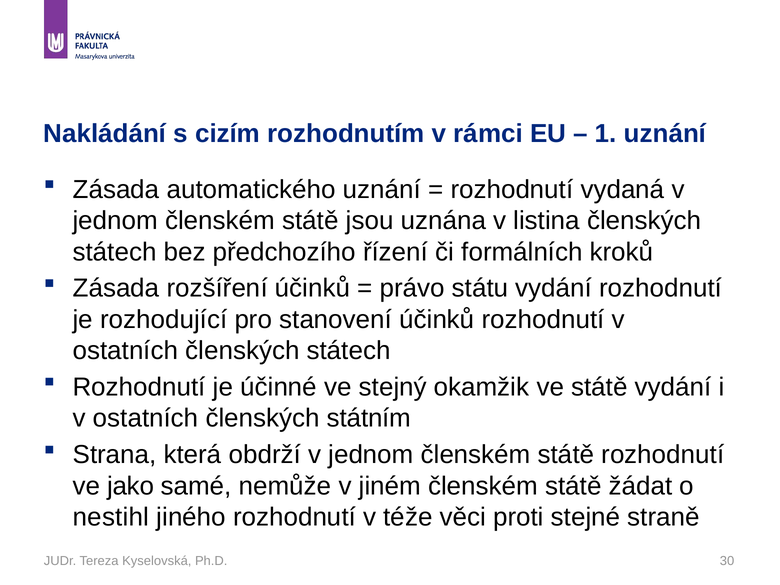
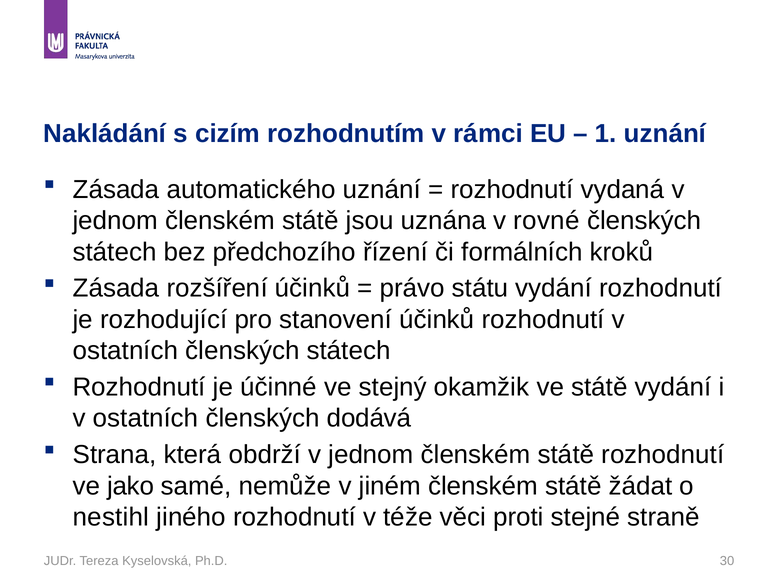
listina: listina -> rovné
státním: státním -> dodává
